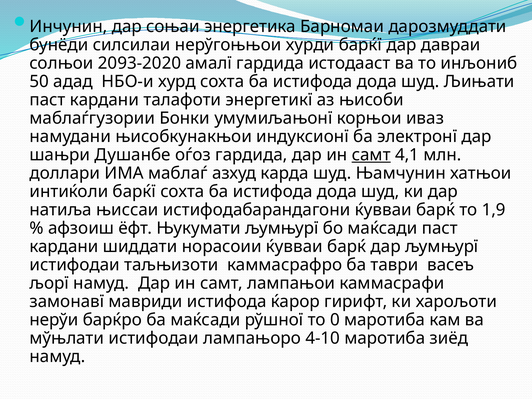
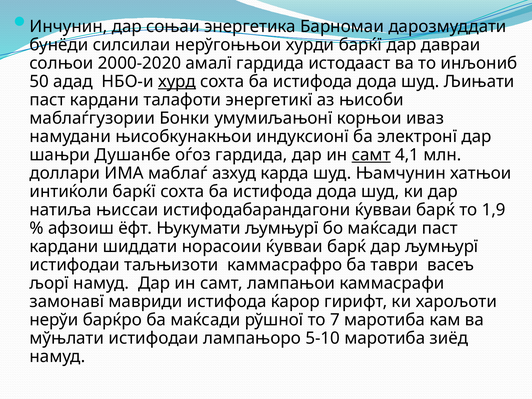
2093-2020: 2093-2020 -> 2000-2020
хурд underline: none -> present
0: 0 -> 7
4-10: 4-10 -> 5-10
